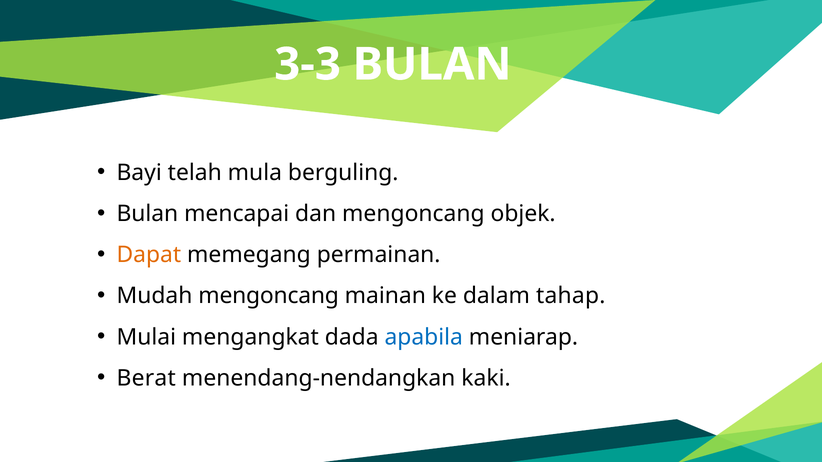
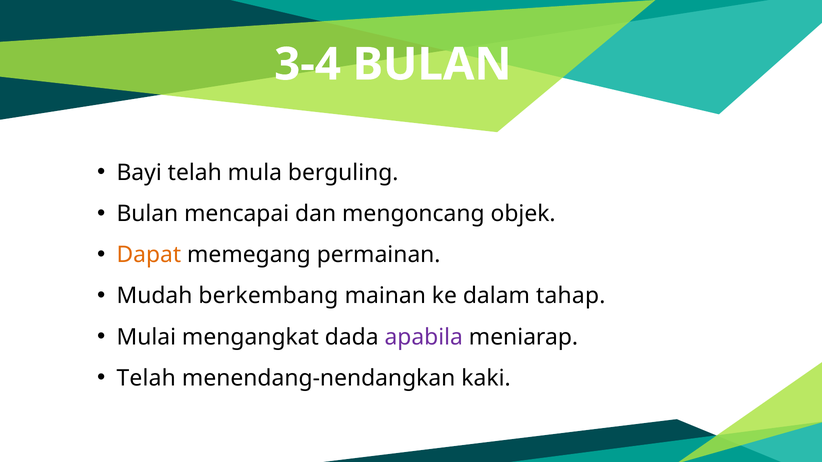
3-3: 3-3 -> 3-4
Mudah mengoncang: mengoncang -> berkembang
apabila colour: blue -> purple
Berat at (146, 378): Berat -> Telah
